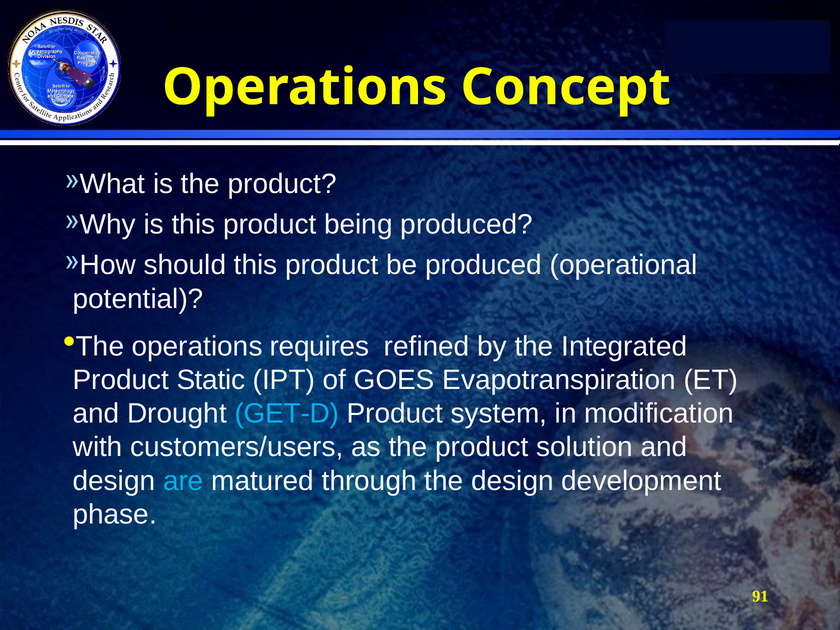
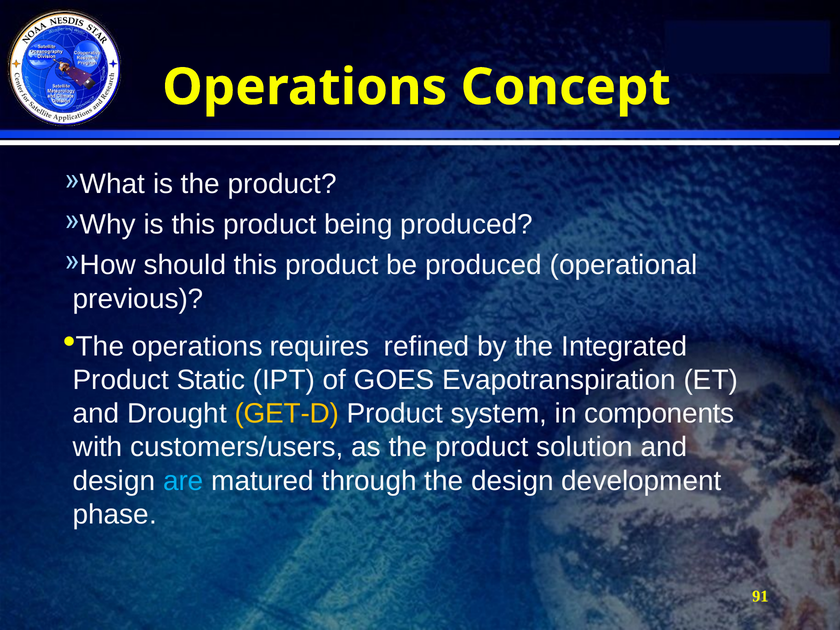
potential: potential -> previous
GET-D colour: light blue -> yellow
modification: modification -> components
